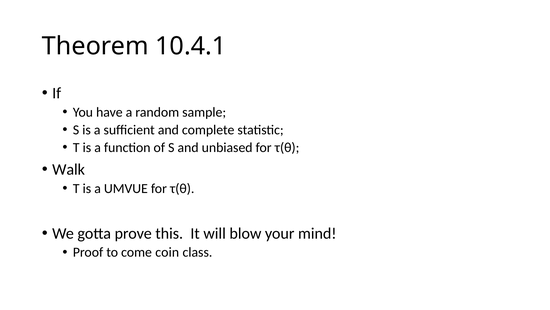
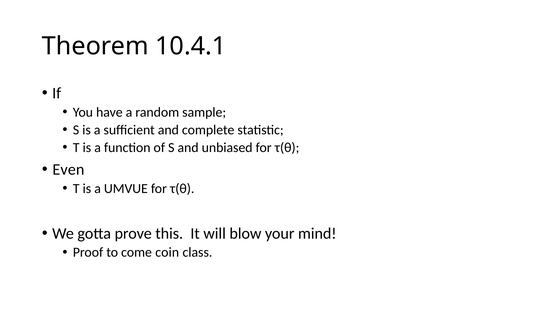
Walk: Walk -> Even
